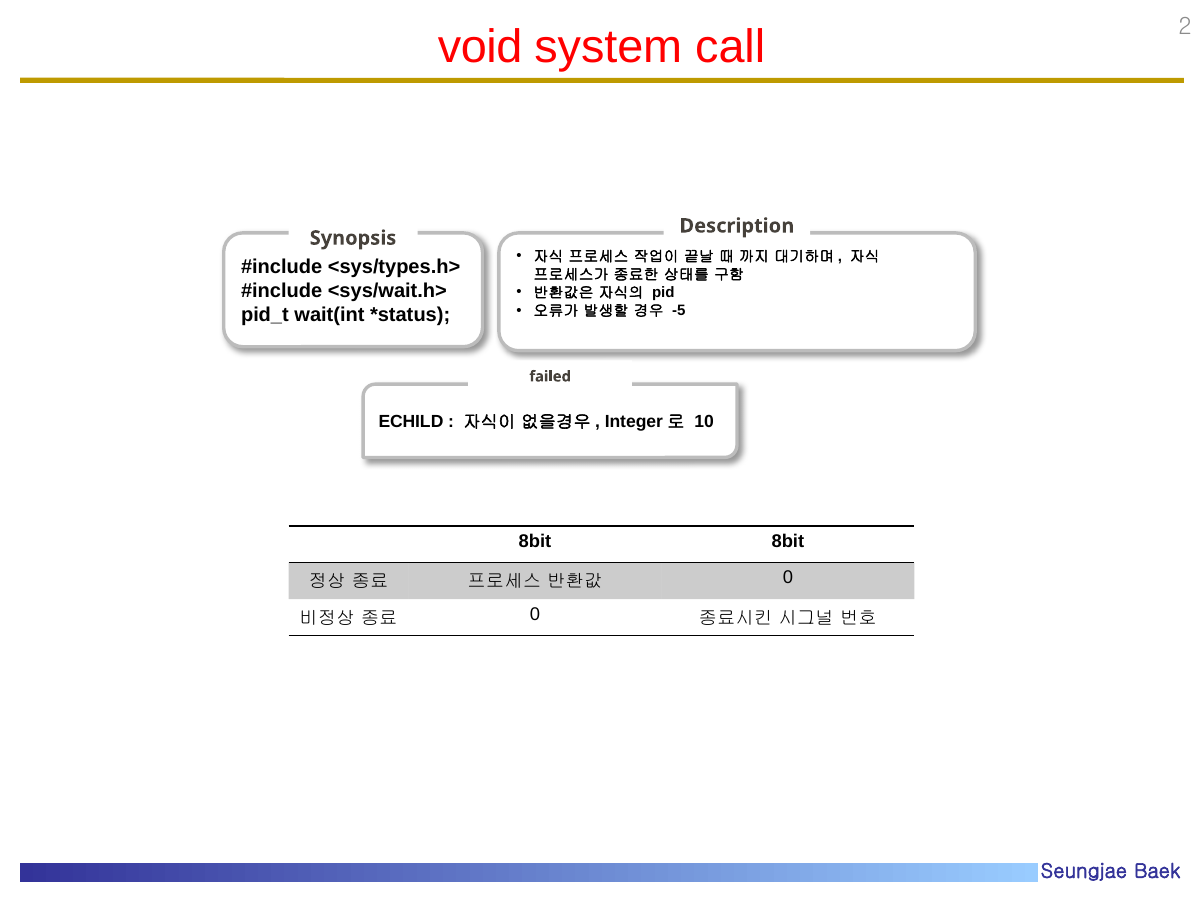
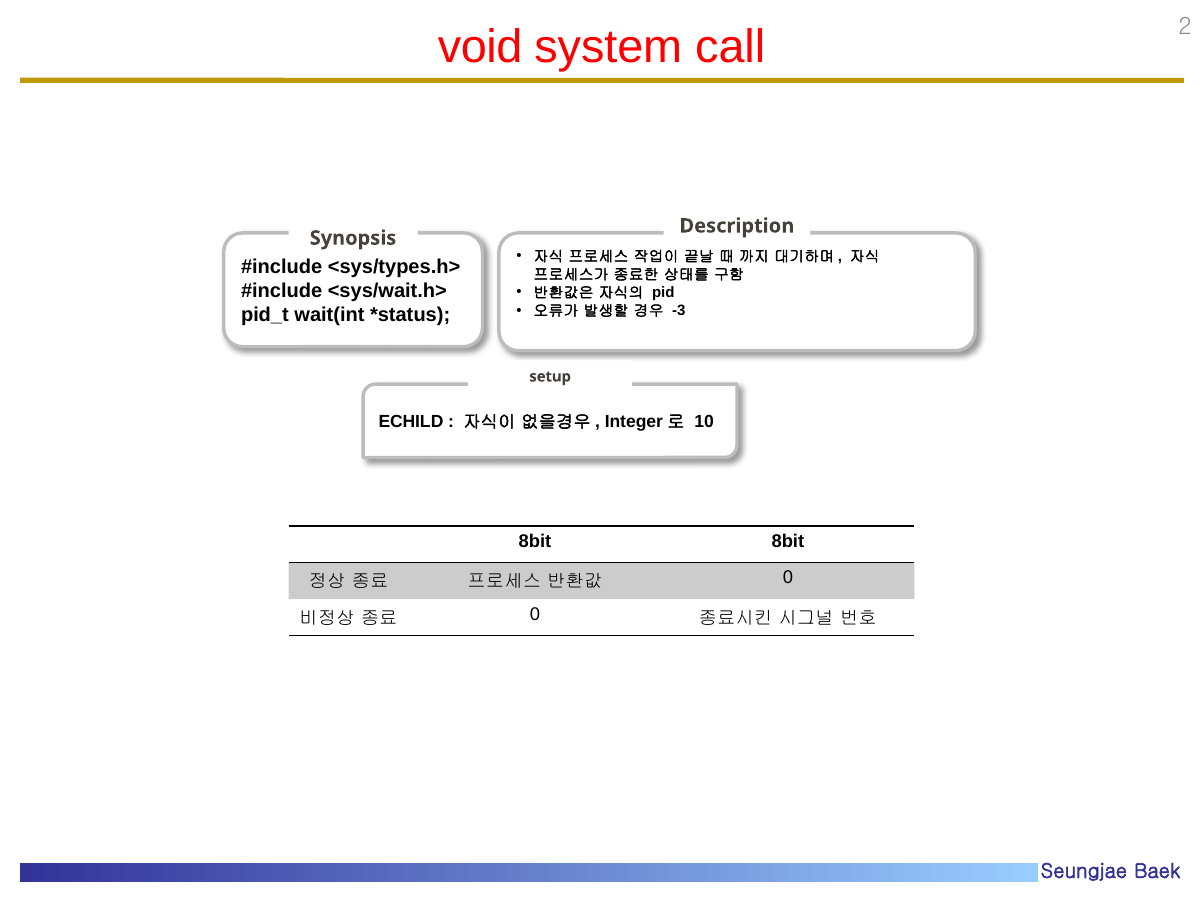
-5: -5 -> -3
failed: failed -> setup
